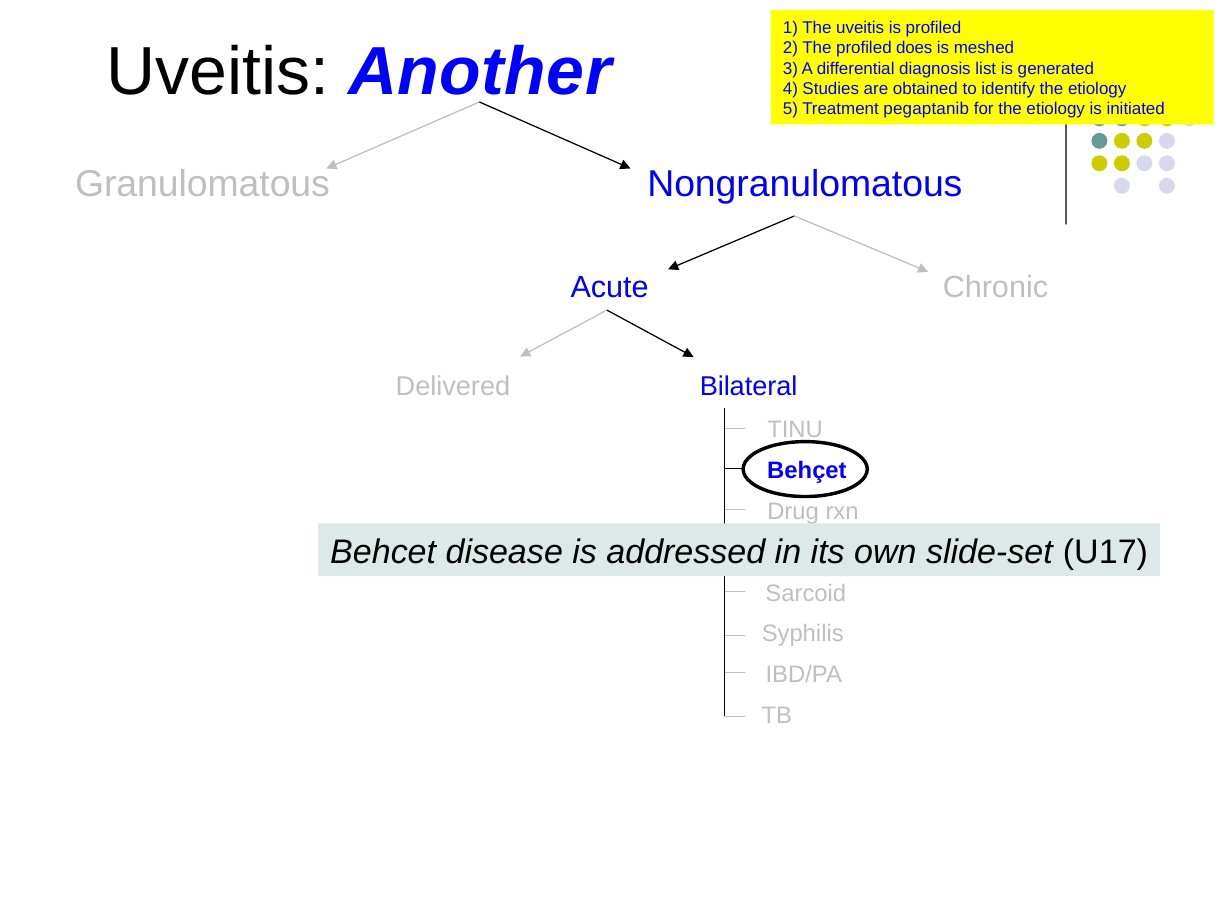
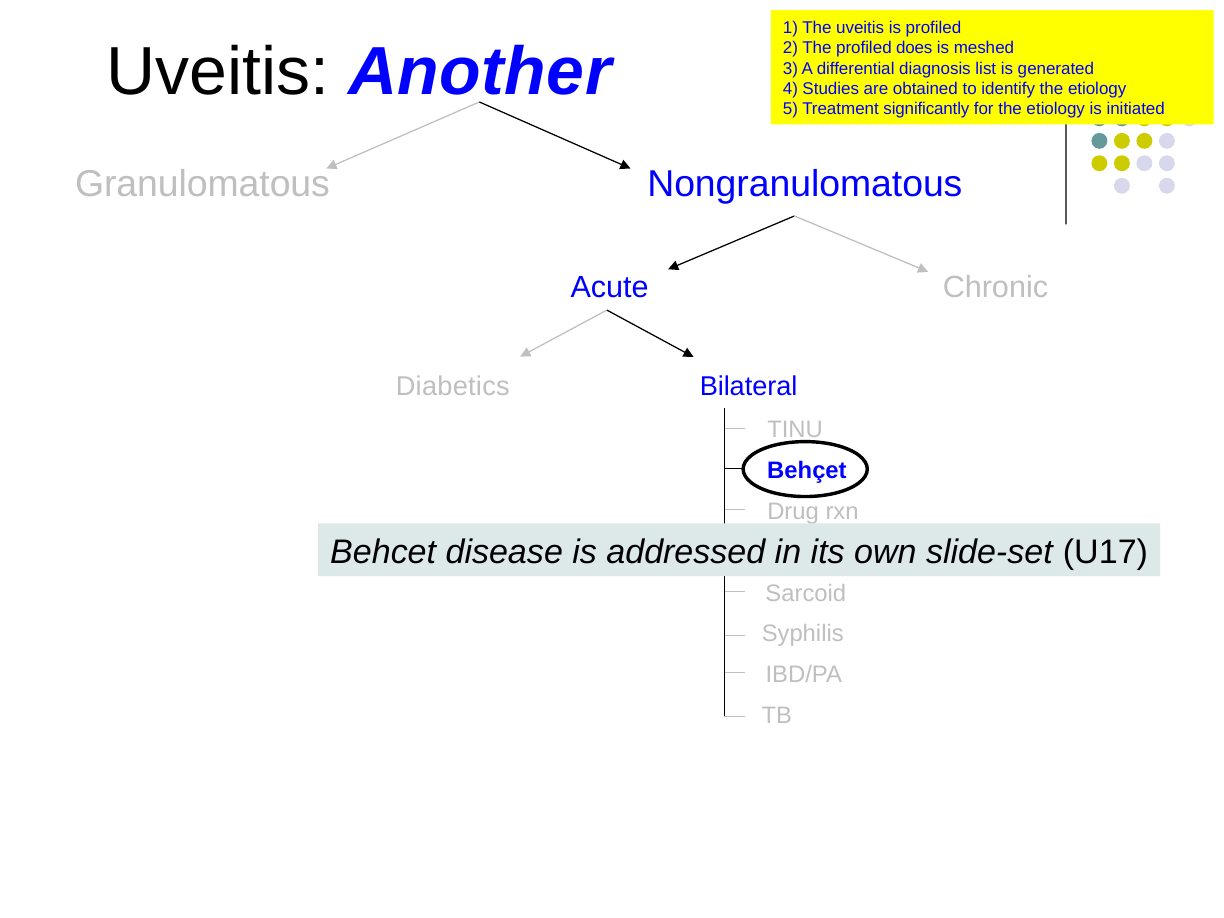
pegaptanib: pegaptanib -> significantly
Delivered: Delivered -> Diabetics
